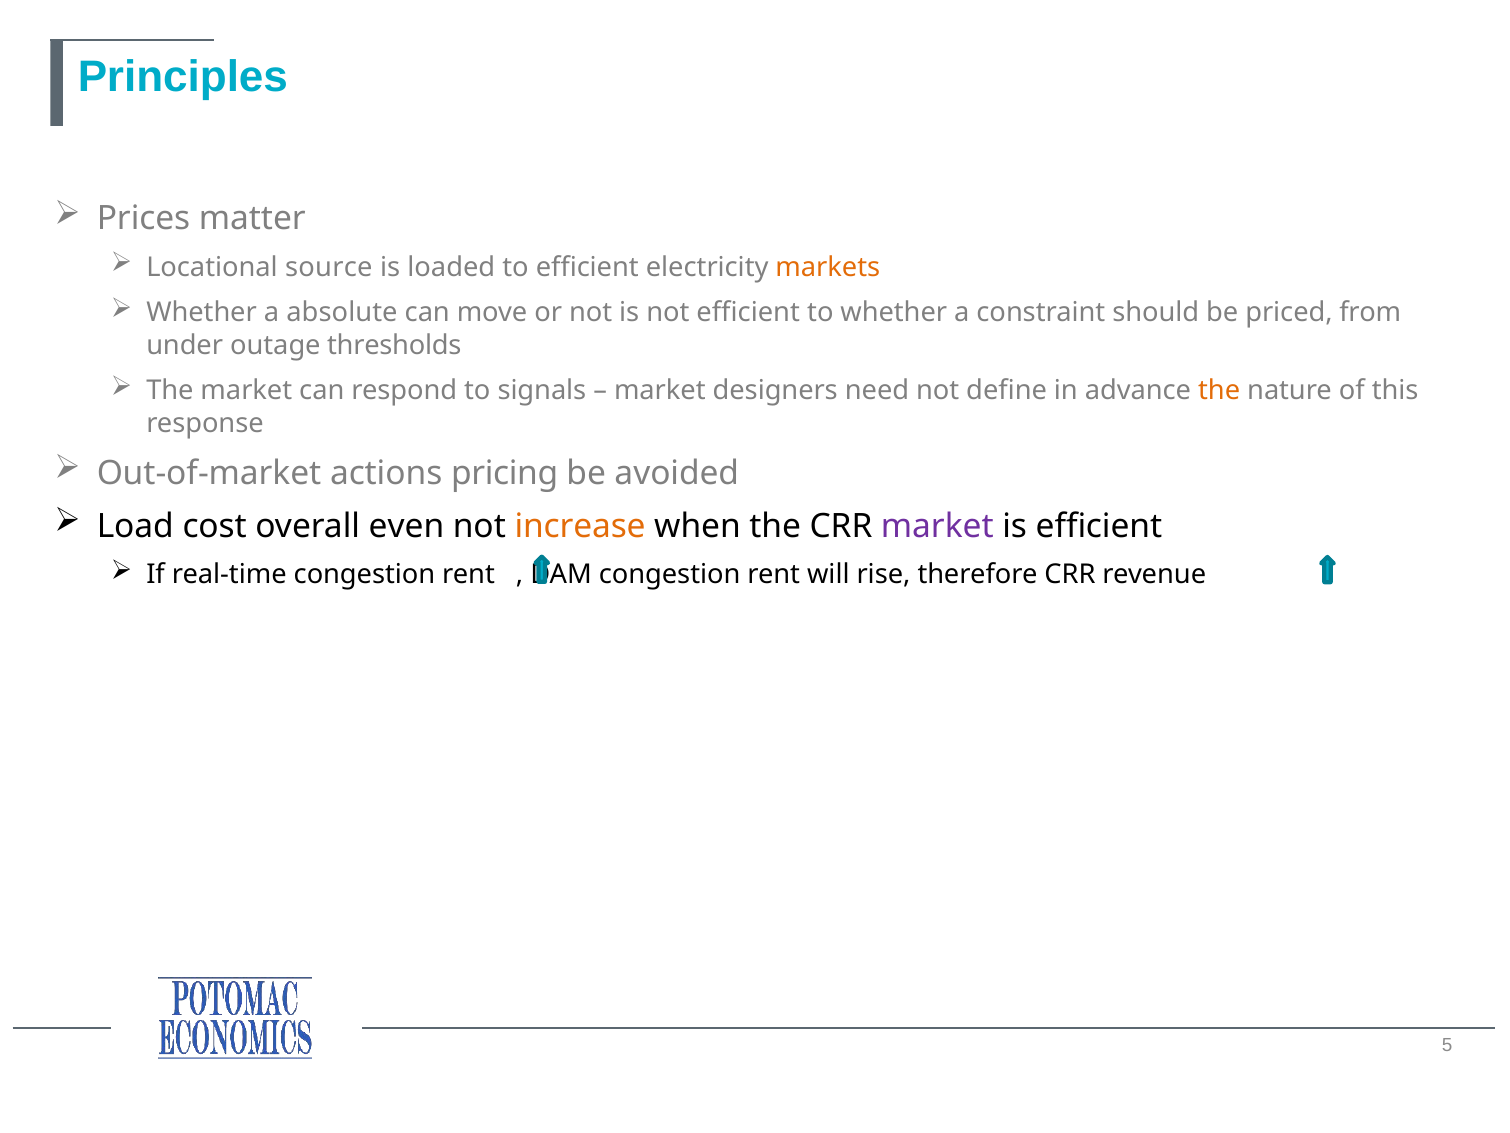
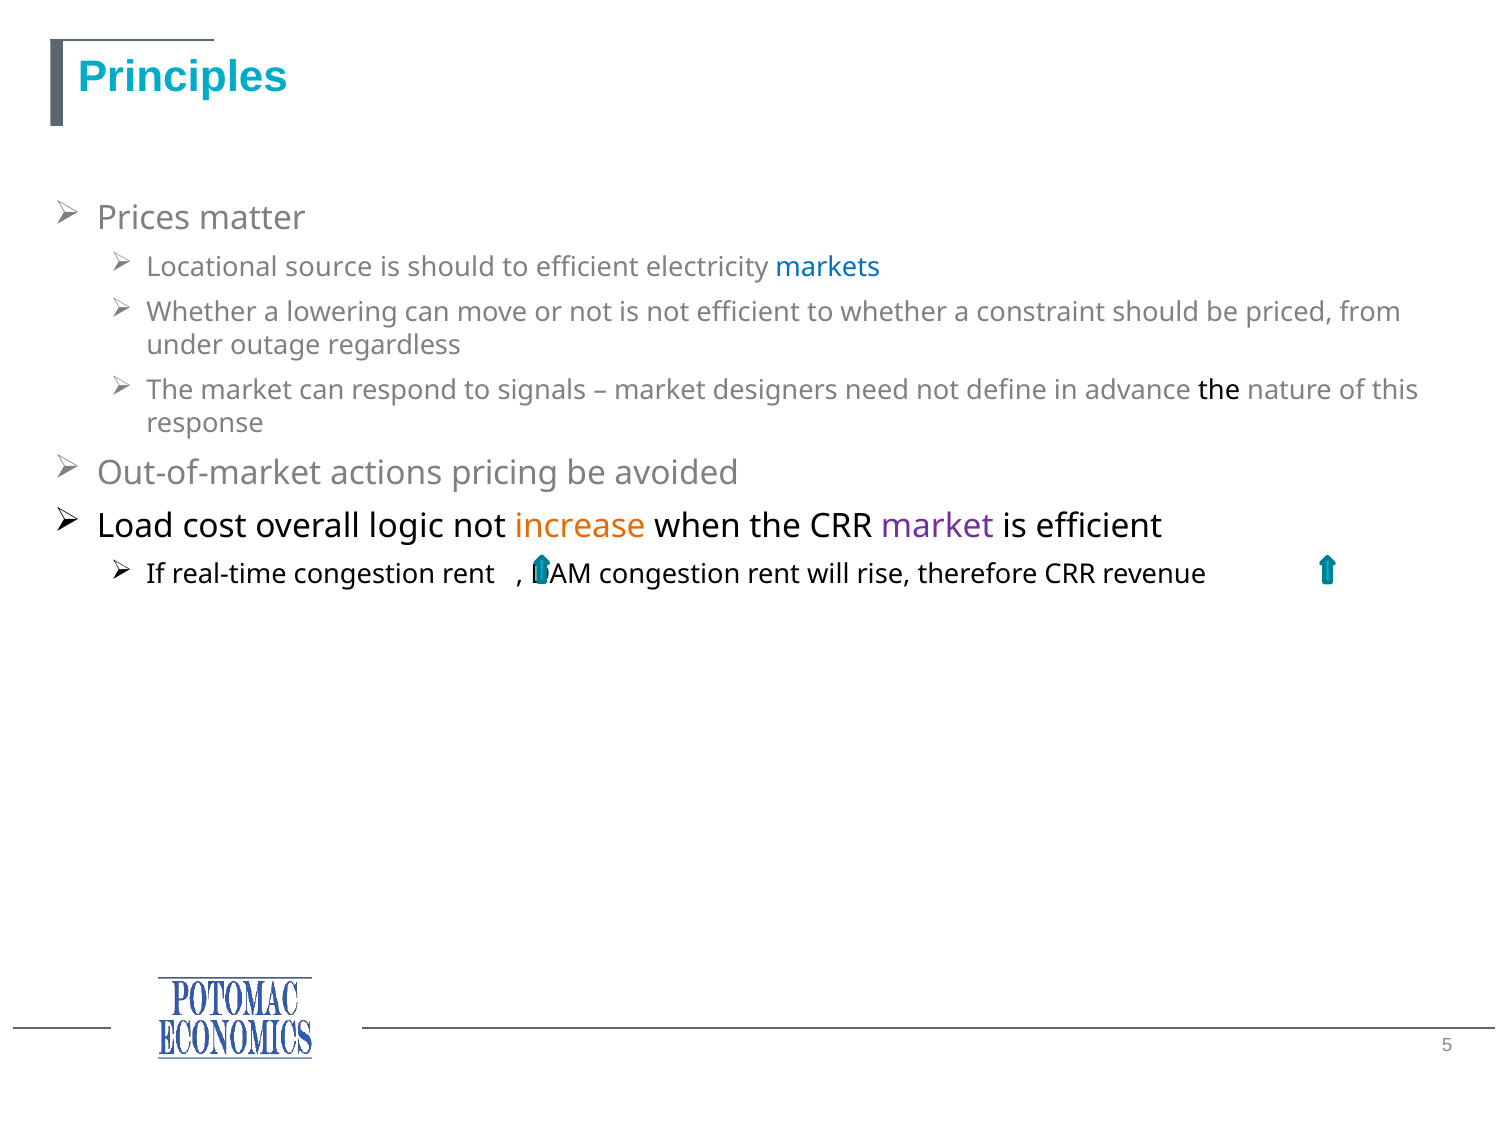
is loaded: loaded -> should
markets colour: orange -> blue
absolute: absolute -> lowering
thresholds: thresholds -> regardless
the at (1219, 391) colour: orange -> black
even: even -> logic
